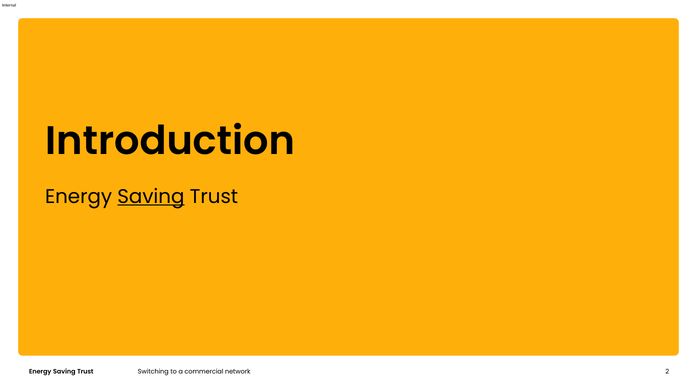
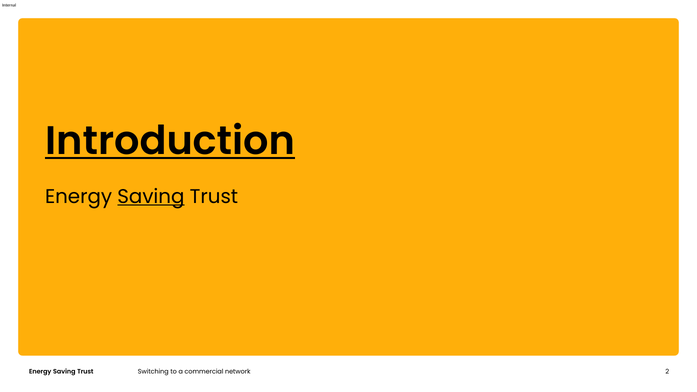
Introduction underline: none -> present
